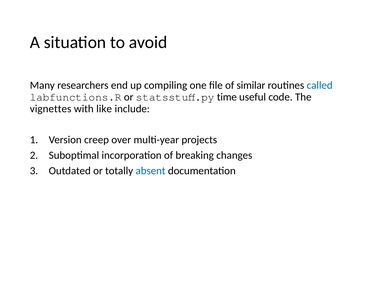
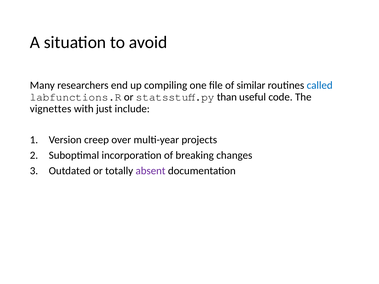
time: time -> than
like: like -> just
absent colour: blue -> purple
